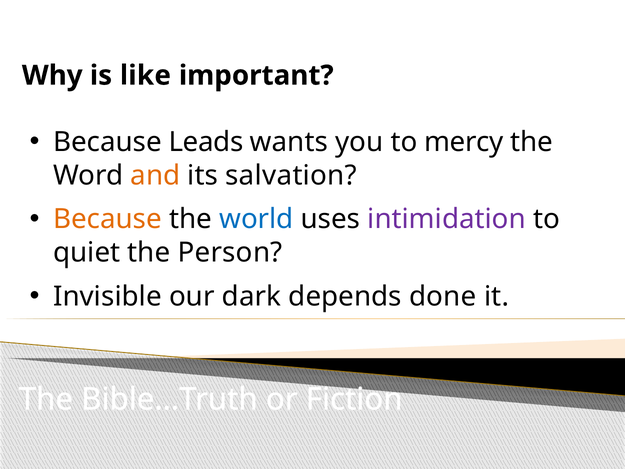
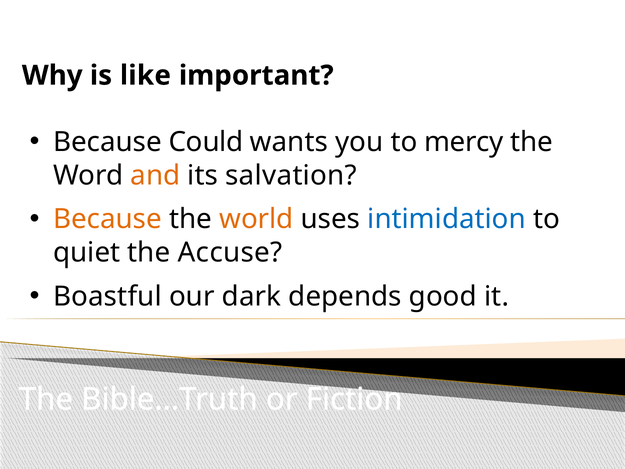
Leads: Leads -> Could
world colour: blue -> orange
intimidation colour: purple -> blue
Person: Person -> Accuse
Invisible: Invisible -> Boastful
done: done -> good
